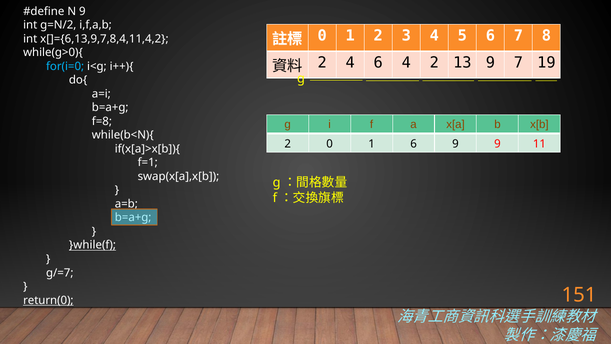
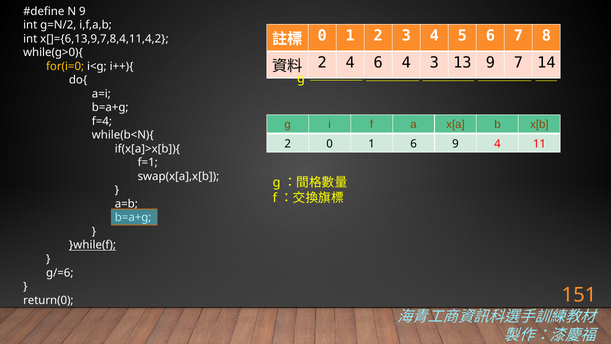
4 2: 2 -> 3
19: 19 -> 14
for(i=0 colour: light blue -> yellow
f=8: f=8 -> f=4
9 9: 9 -> 4
g/=7: g/=7 -> g/=6
return(0 underline: present -> none
